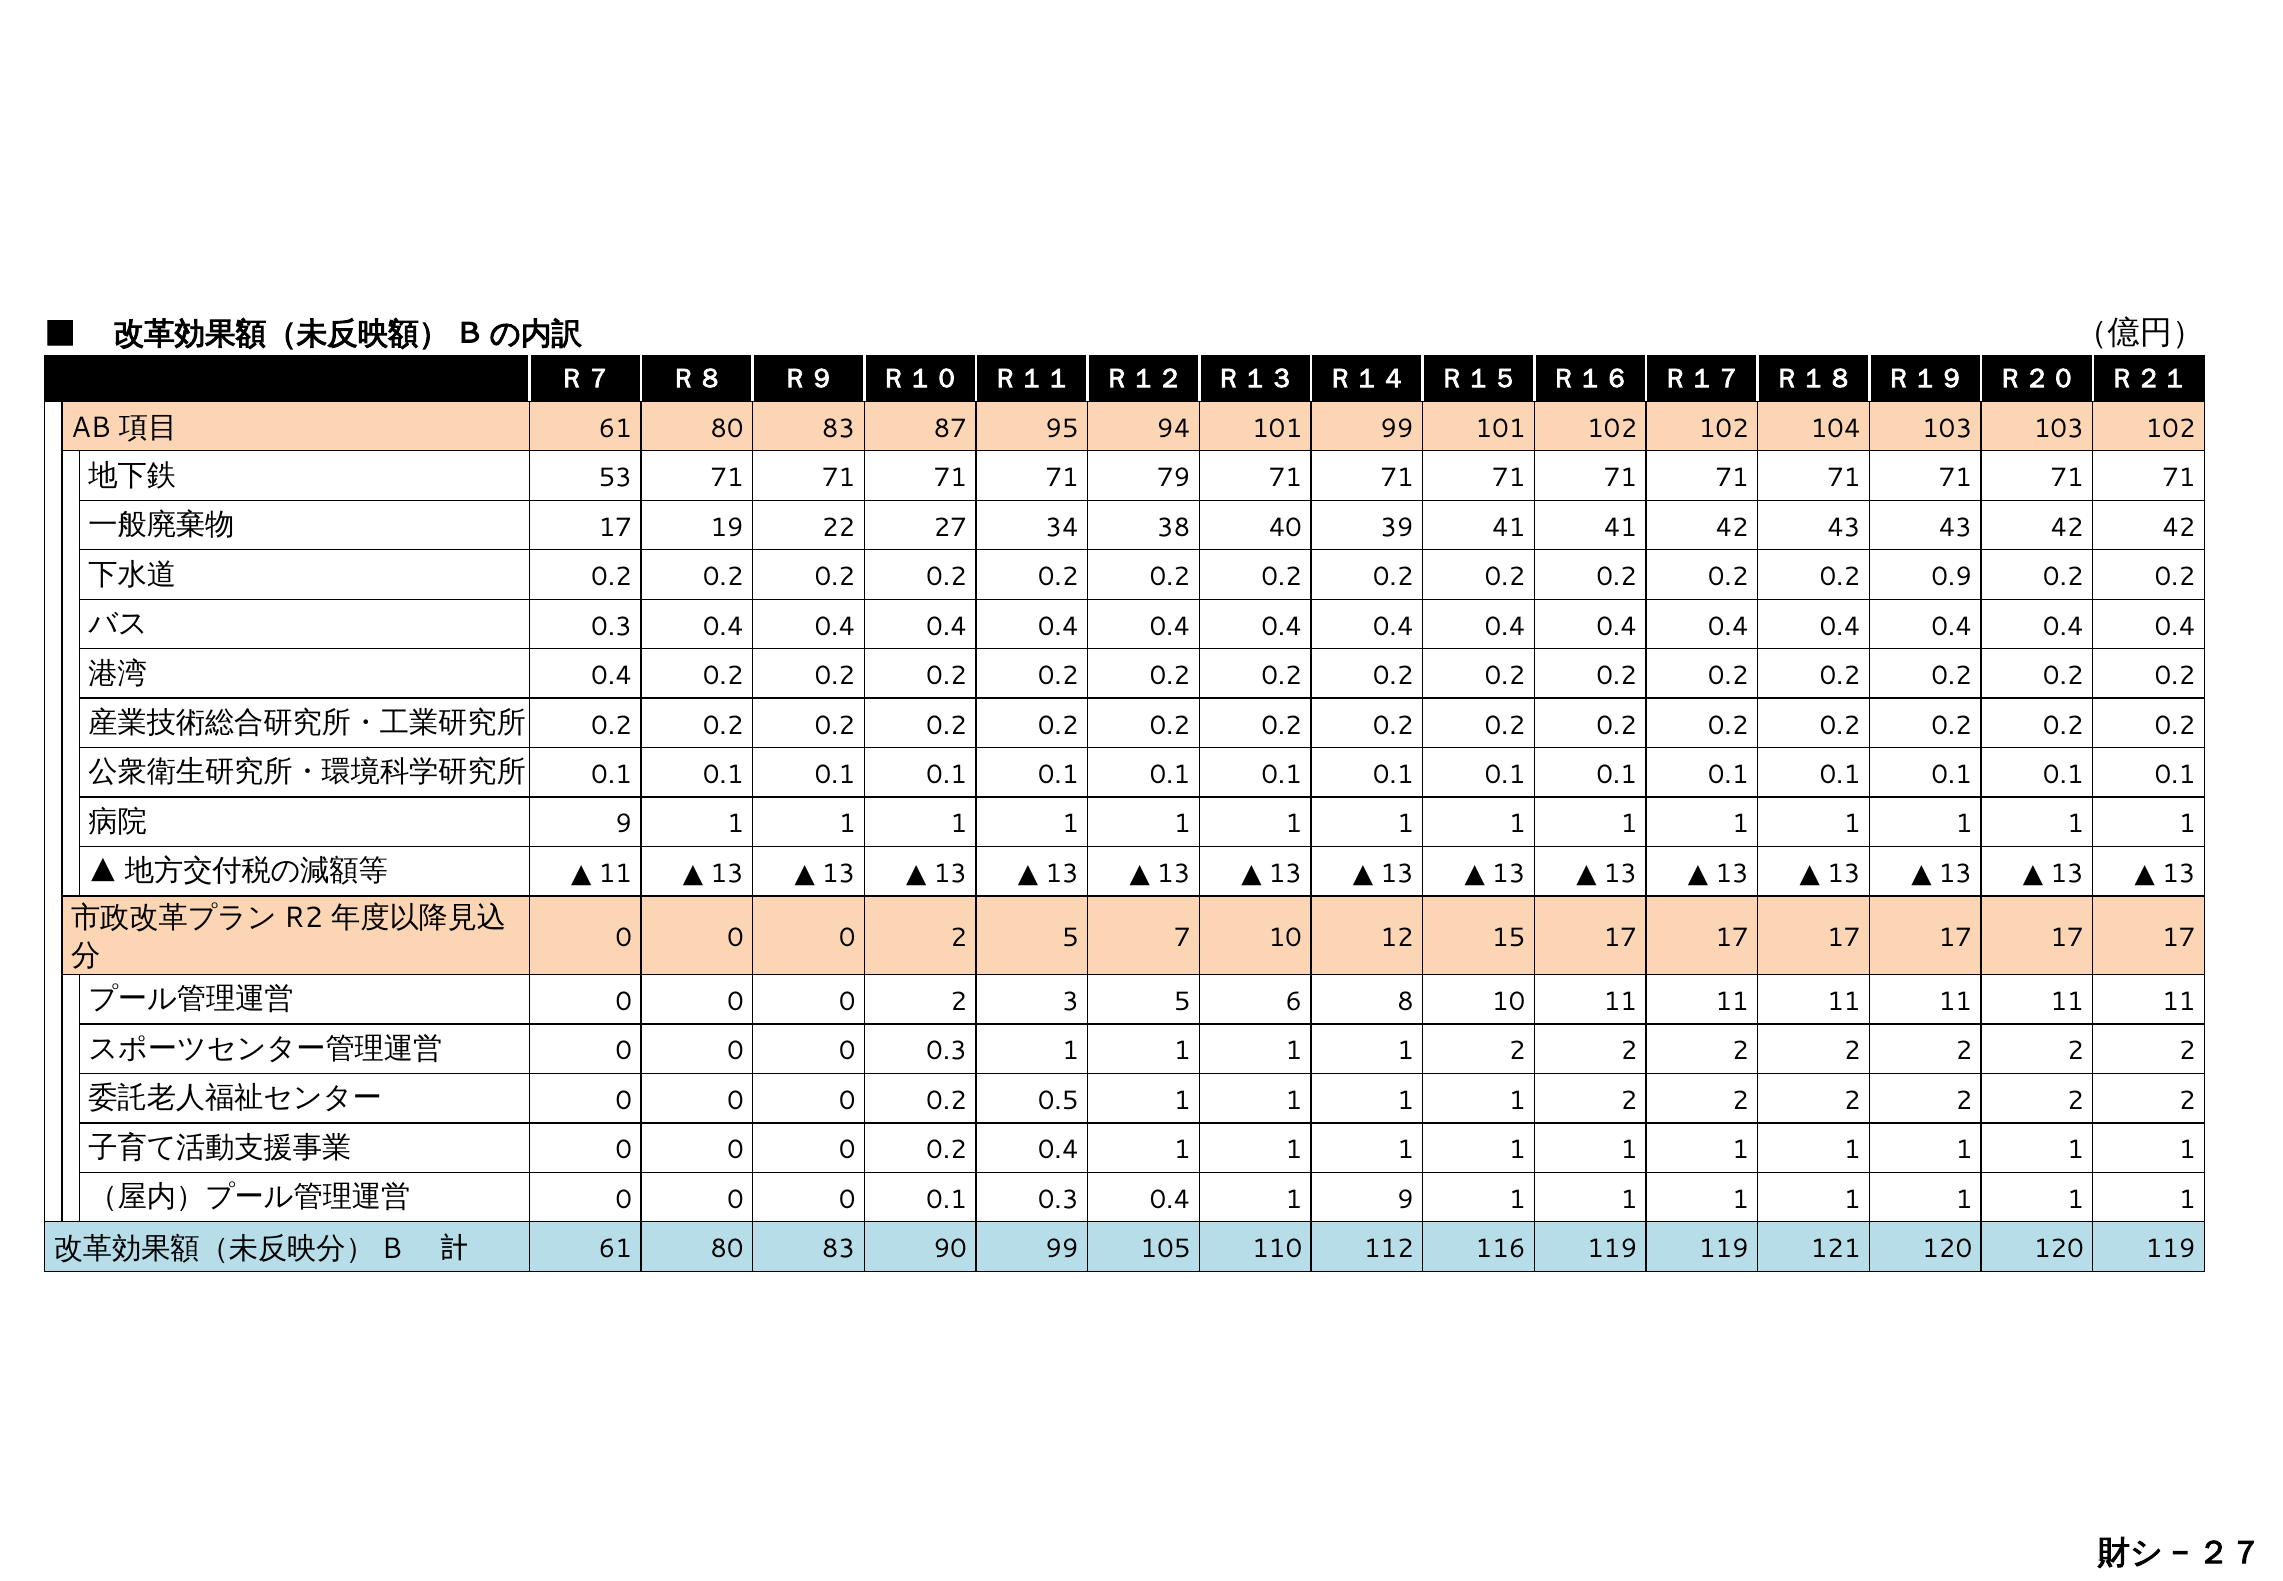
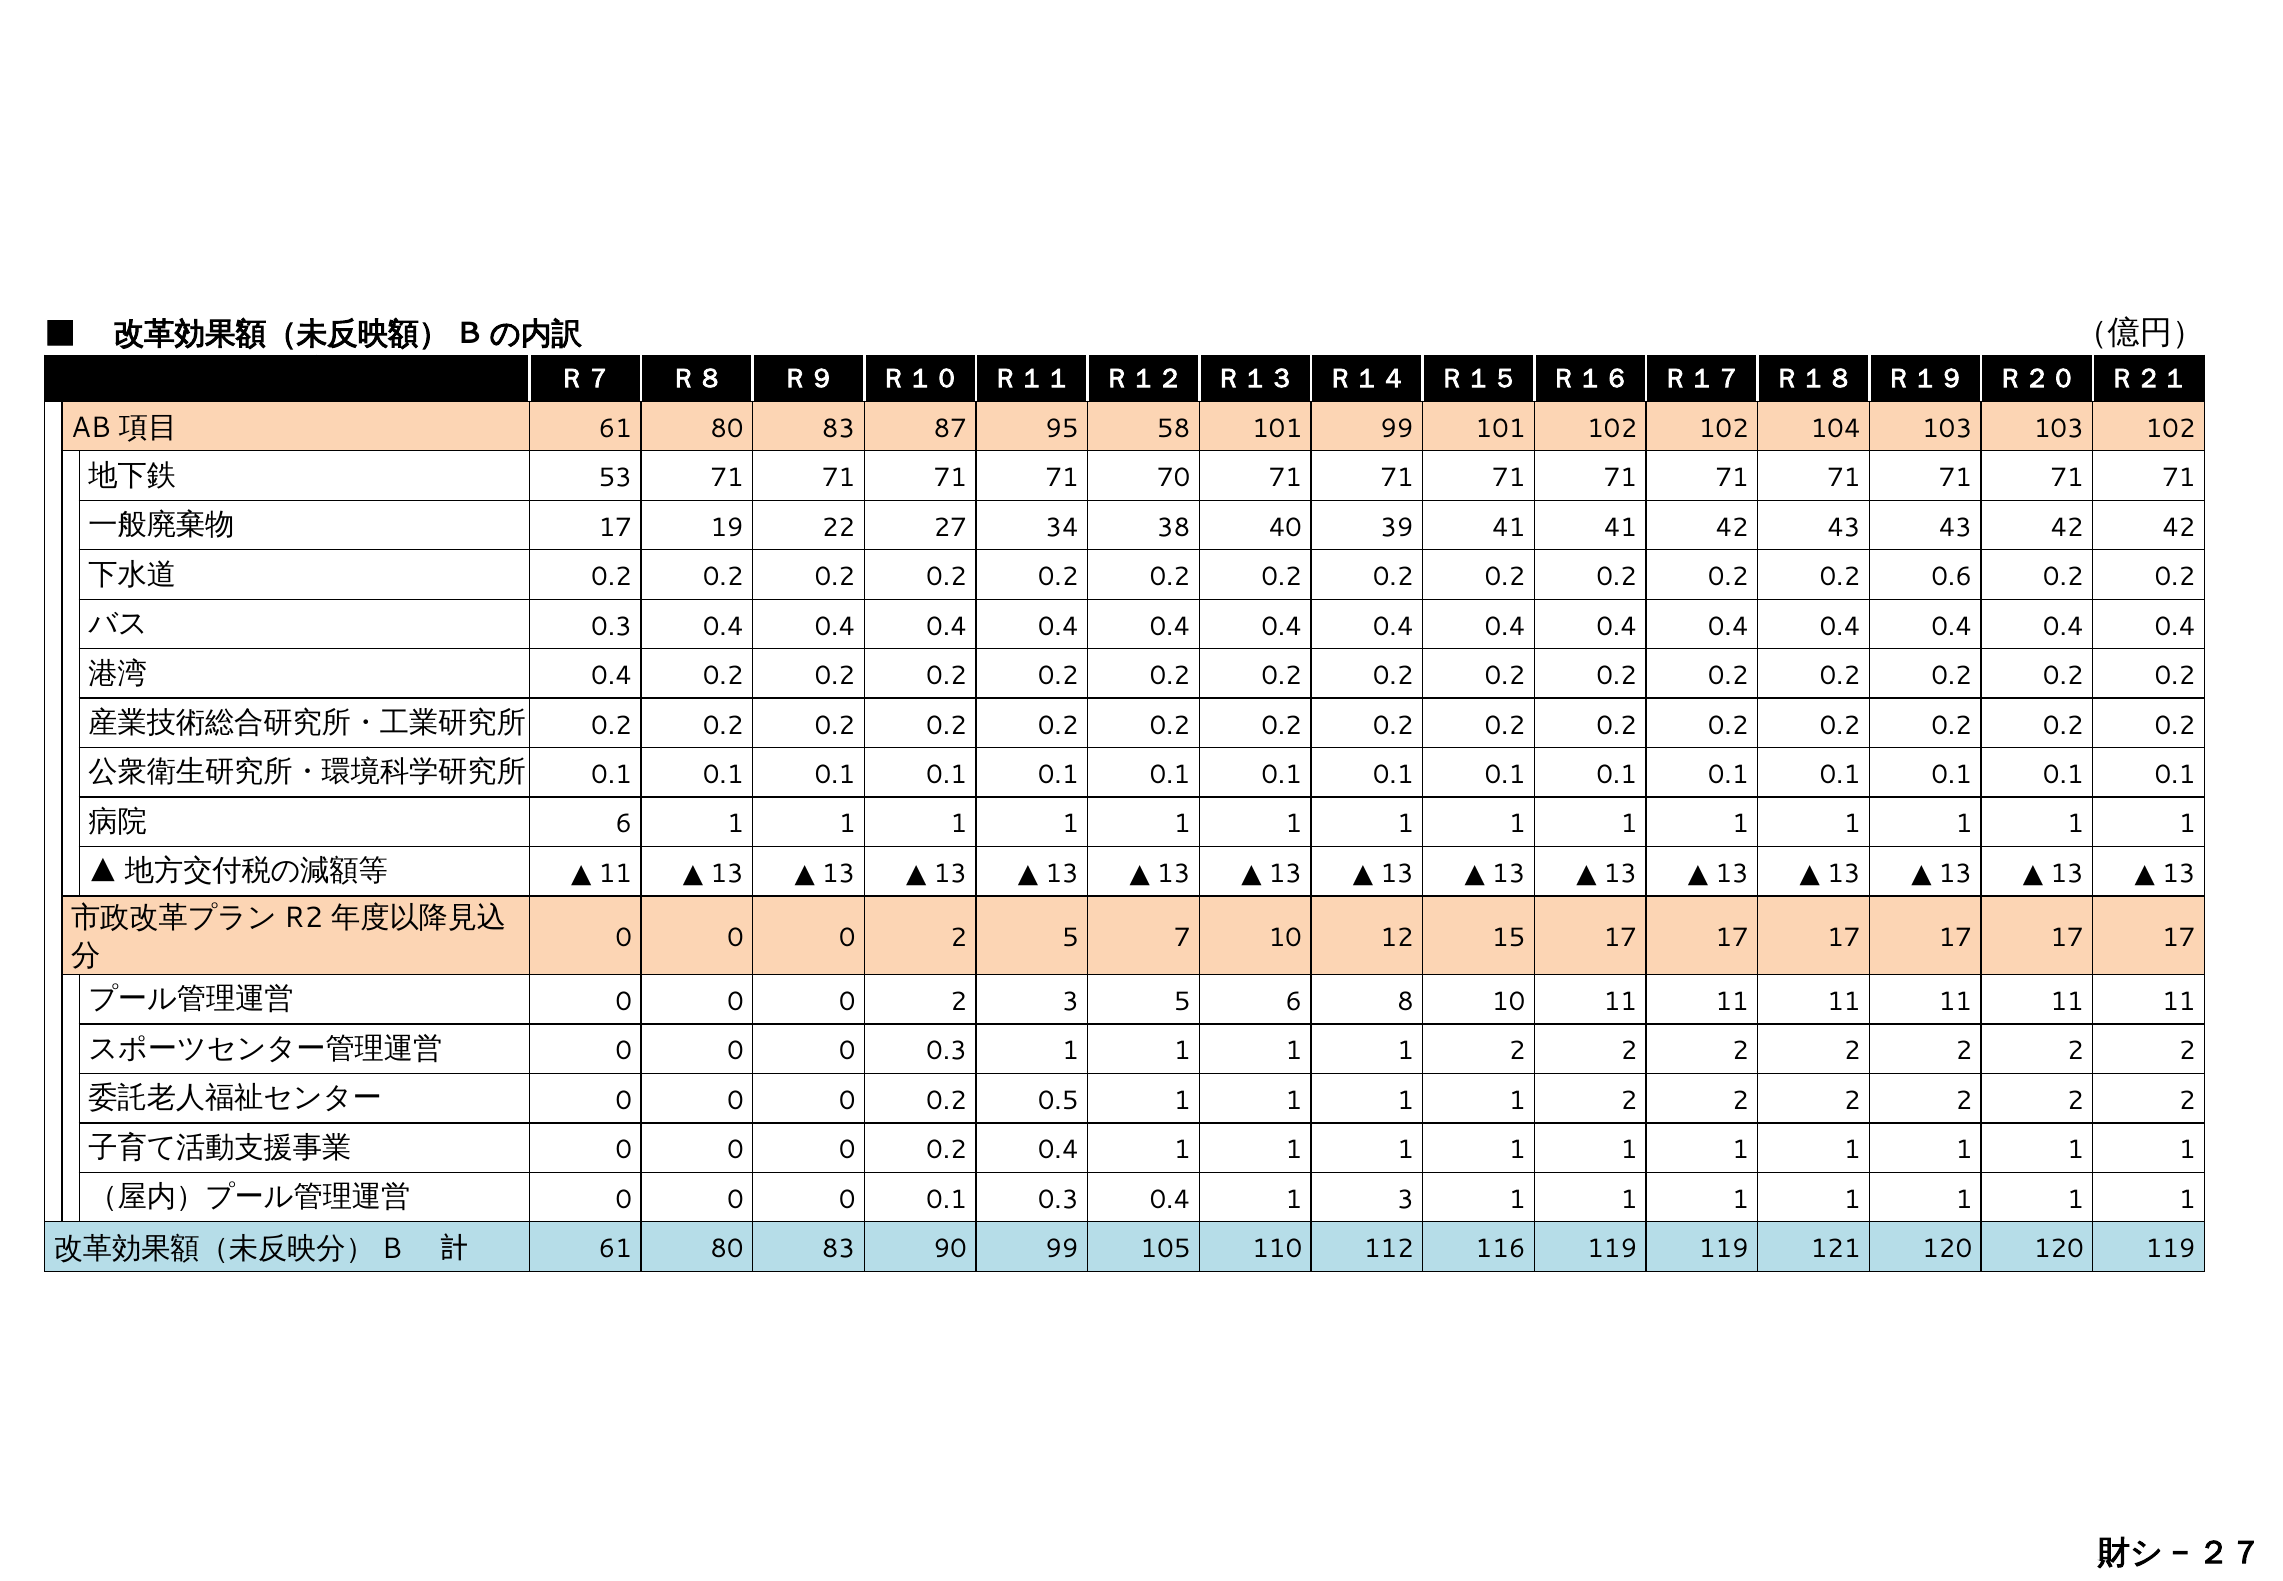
94: 94 -> 58
79: 79 -> 70
0.9: 0.9 -> 0.6
9 at (624, 824): 9 -> 6
1 9: 9 -> 3
